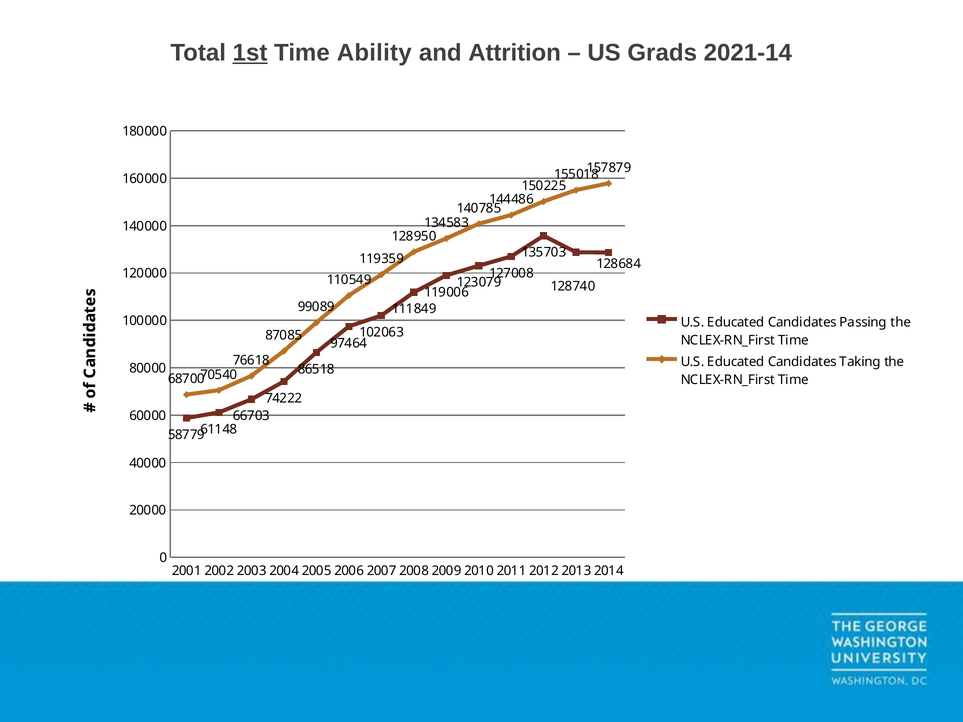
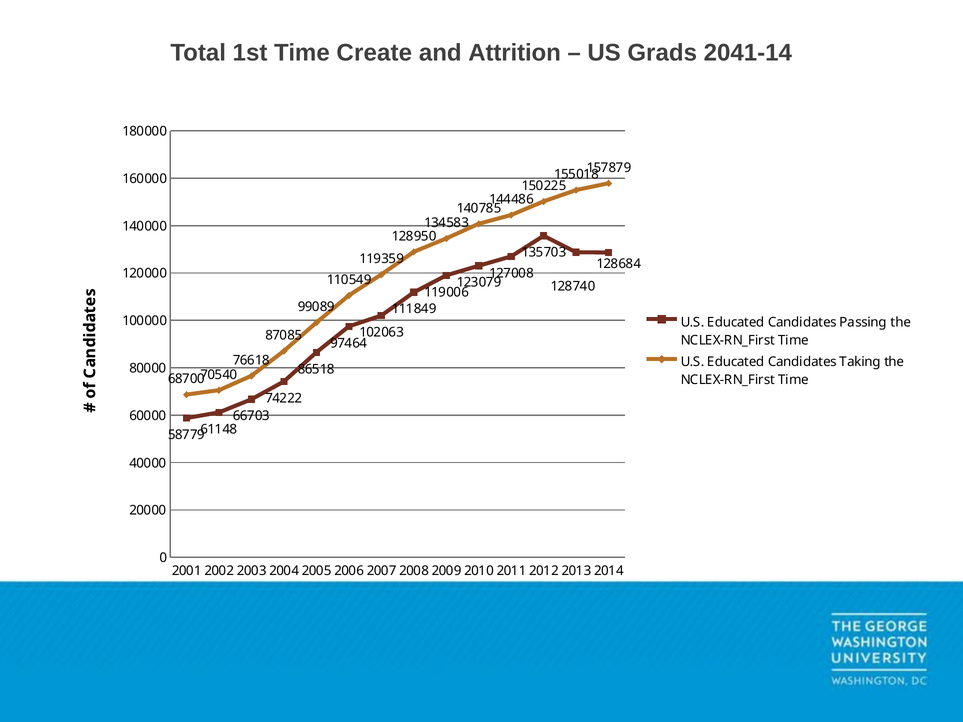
1st underline: present -> none
Ability: Ability -> Create
2021-14: 2021-14 -> 2041-14
